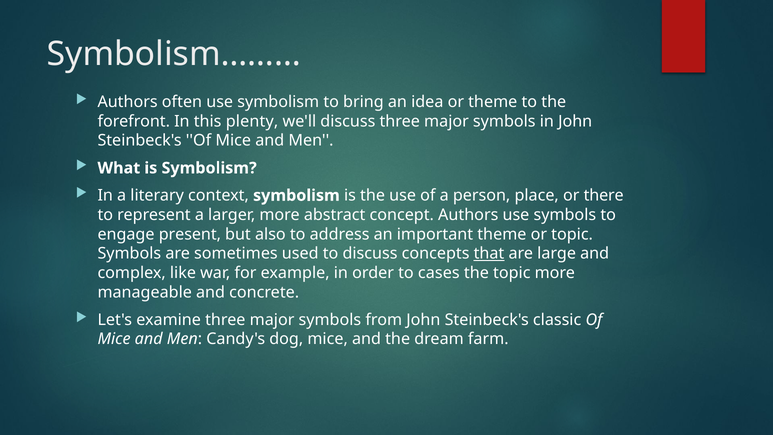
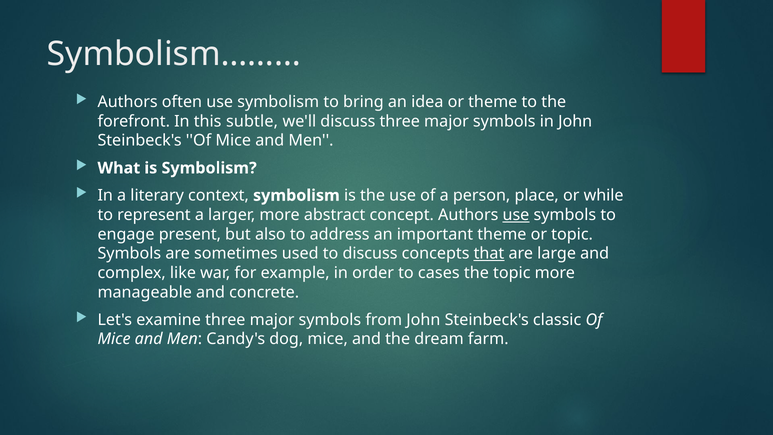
plenty: plenty -> subtle
there: there -> while
use at (516, 215) underline: none -> present
